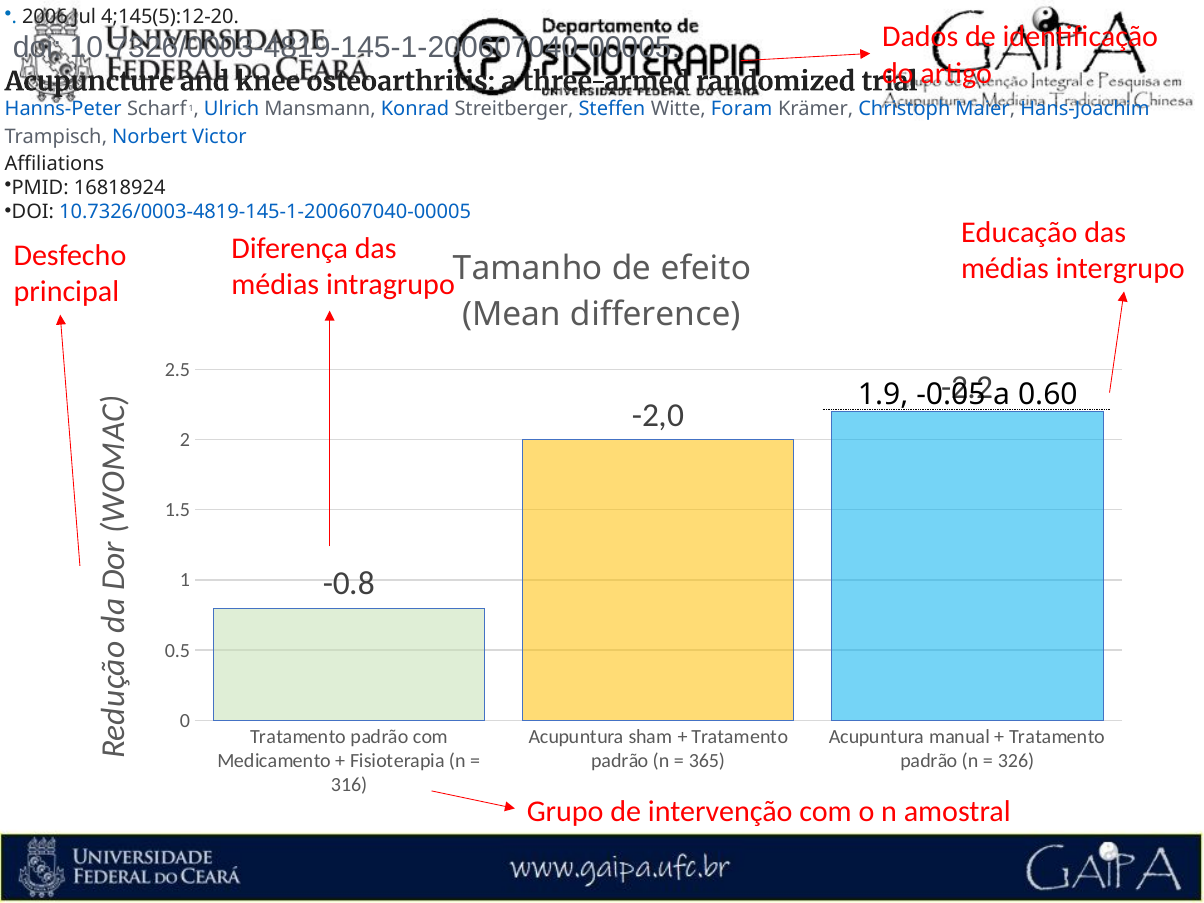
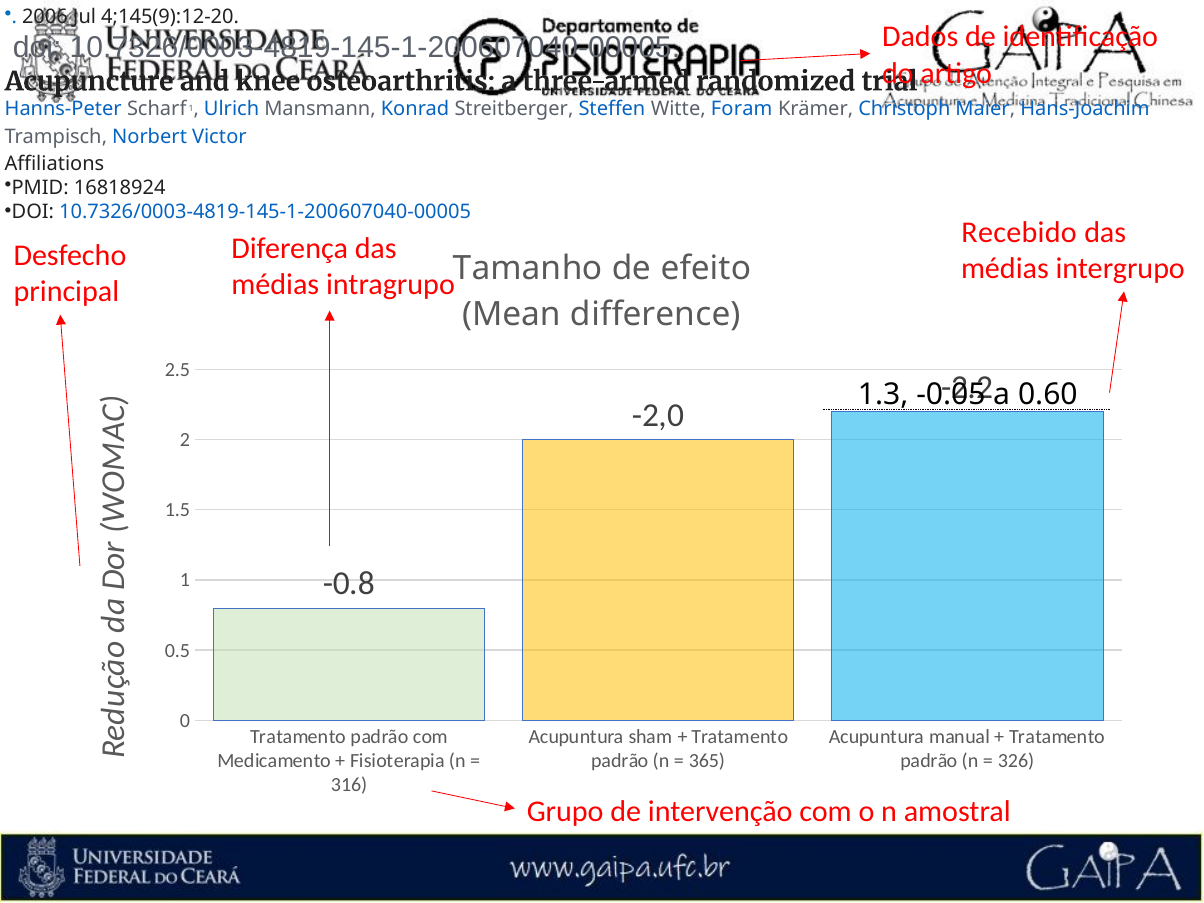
4;145(5):12-20: 4;145(5):12-20 -> 4;145(9):12-20
Educação: Educação -> Recebido
1.9: 1.9 -> 1.3
